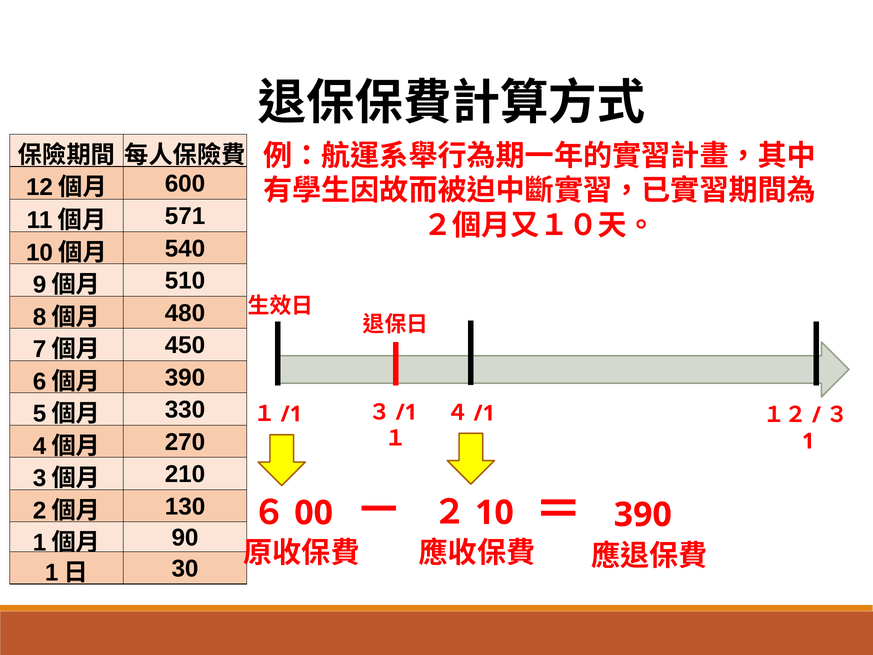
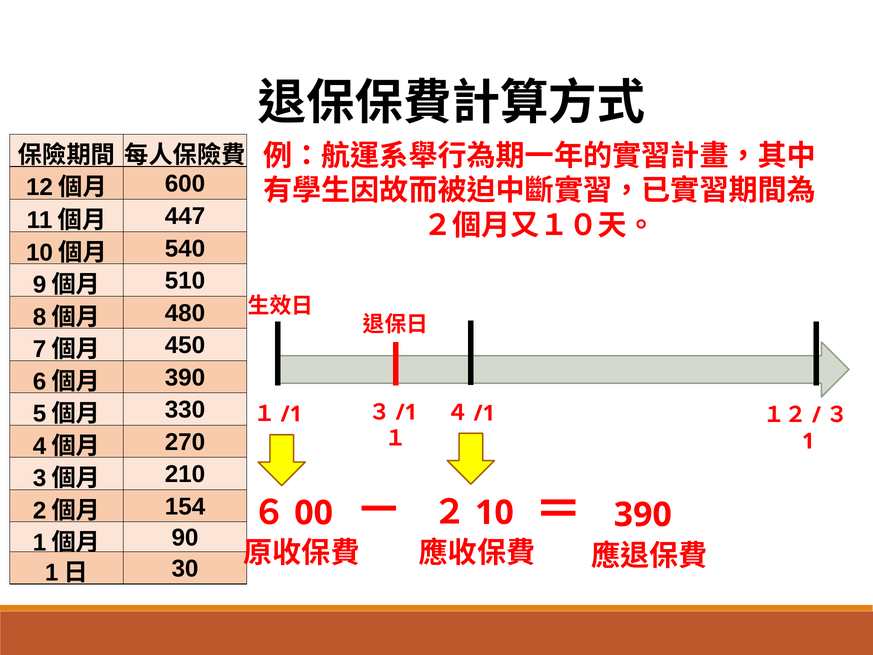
571: 571 -> 447
130: 130 -> 154
